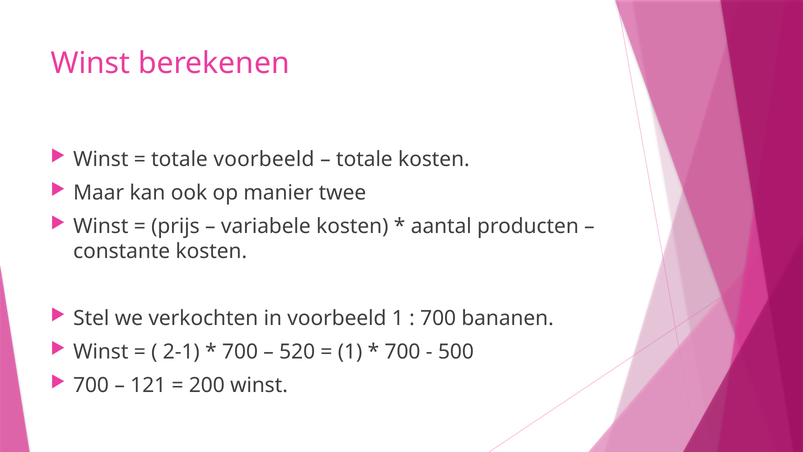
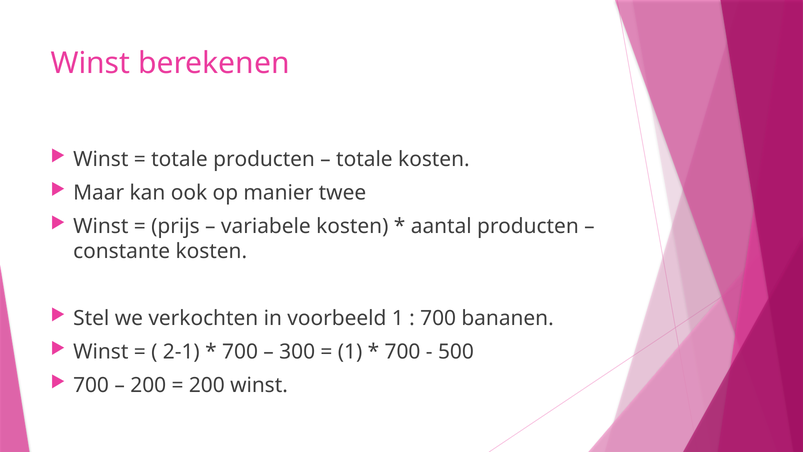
totale voorbeeld: voorbeeld -> producten
520: 520 -> 300
121 at (148, 385): 121 -> 200
